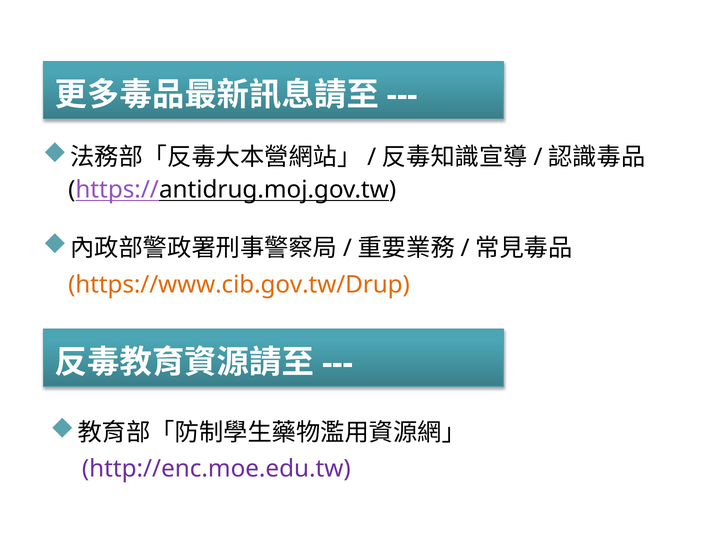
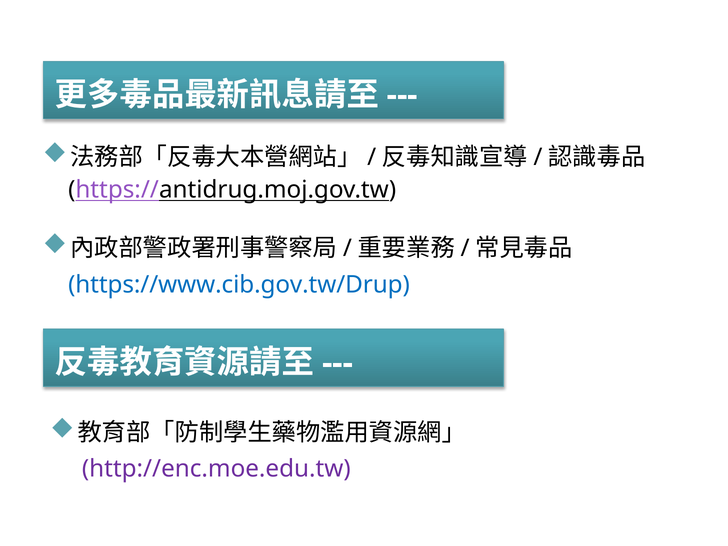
https://www.cib.gov.tw/Drup colour: orange -> blue
